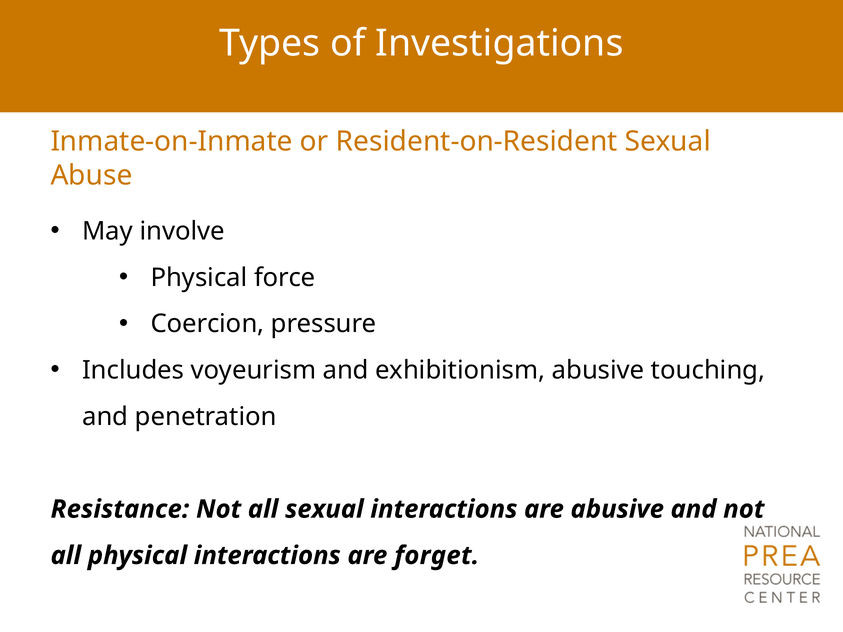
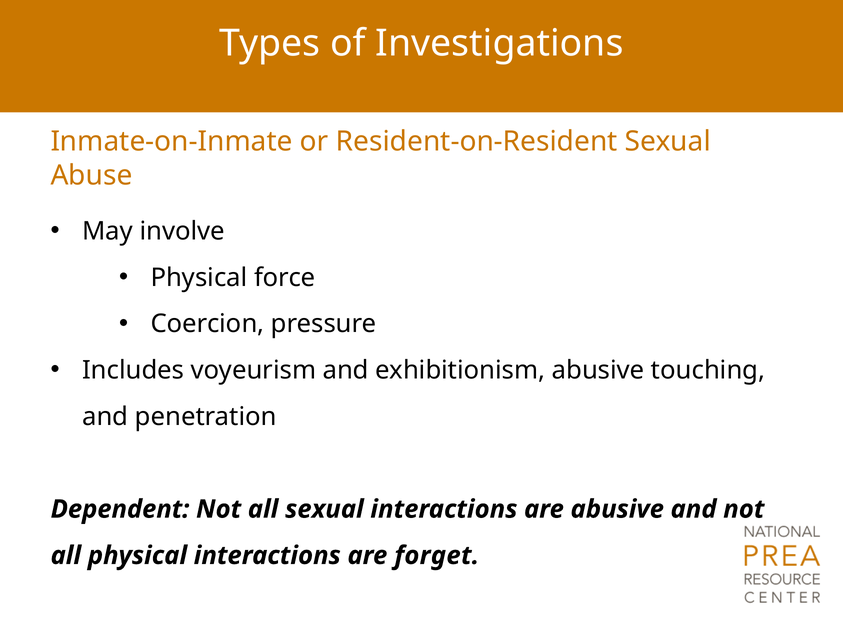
Resistance: Resistance -> Dependent
